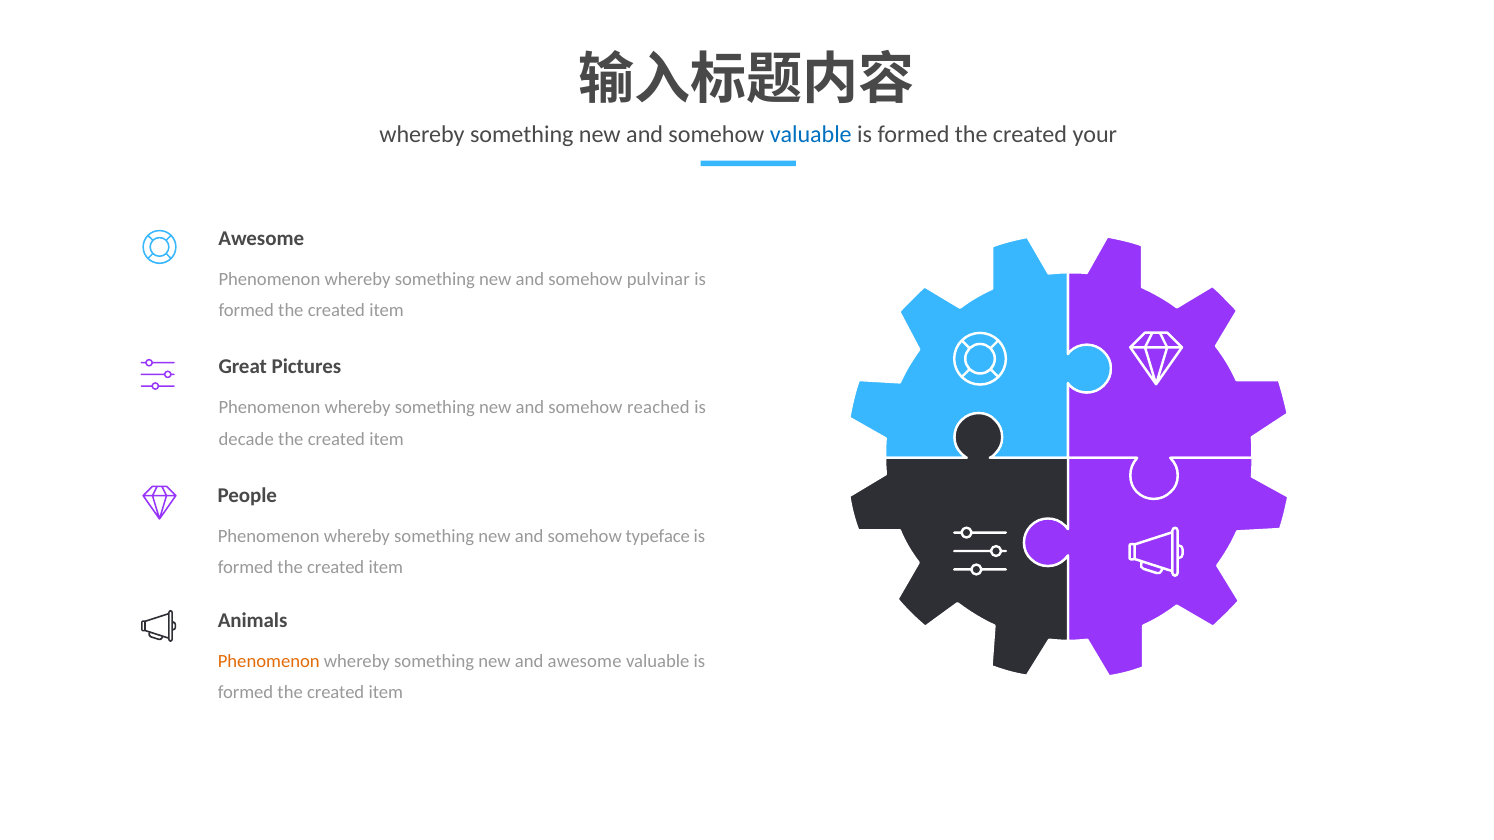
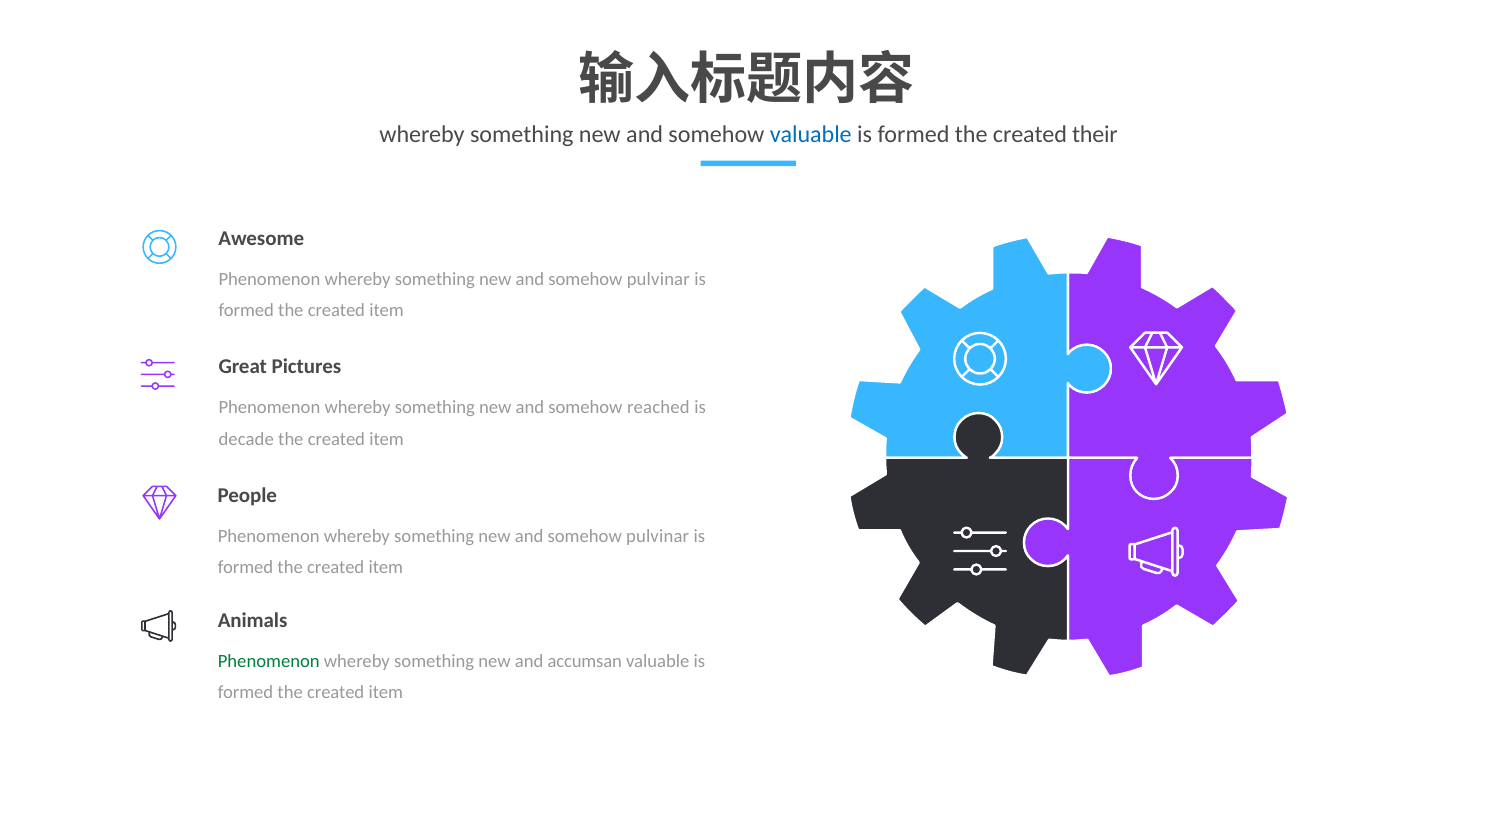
your: your -> their
typeface at (658, 536): typeface -> pulvinar
Phenomenon at (269, 661) colour: orange -> green
and awesome: awesome -> accumsan
